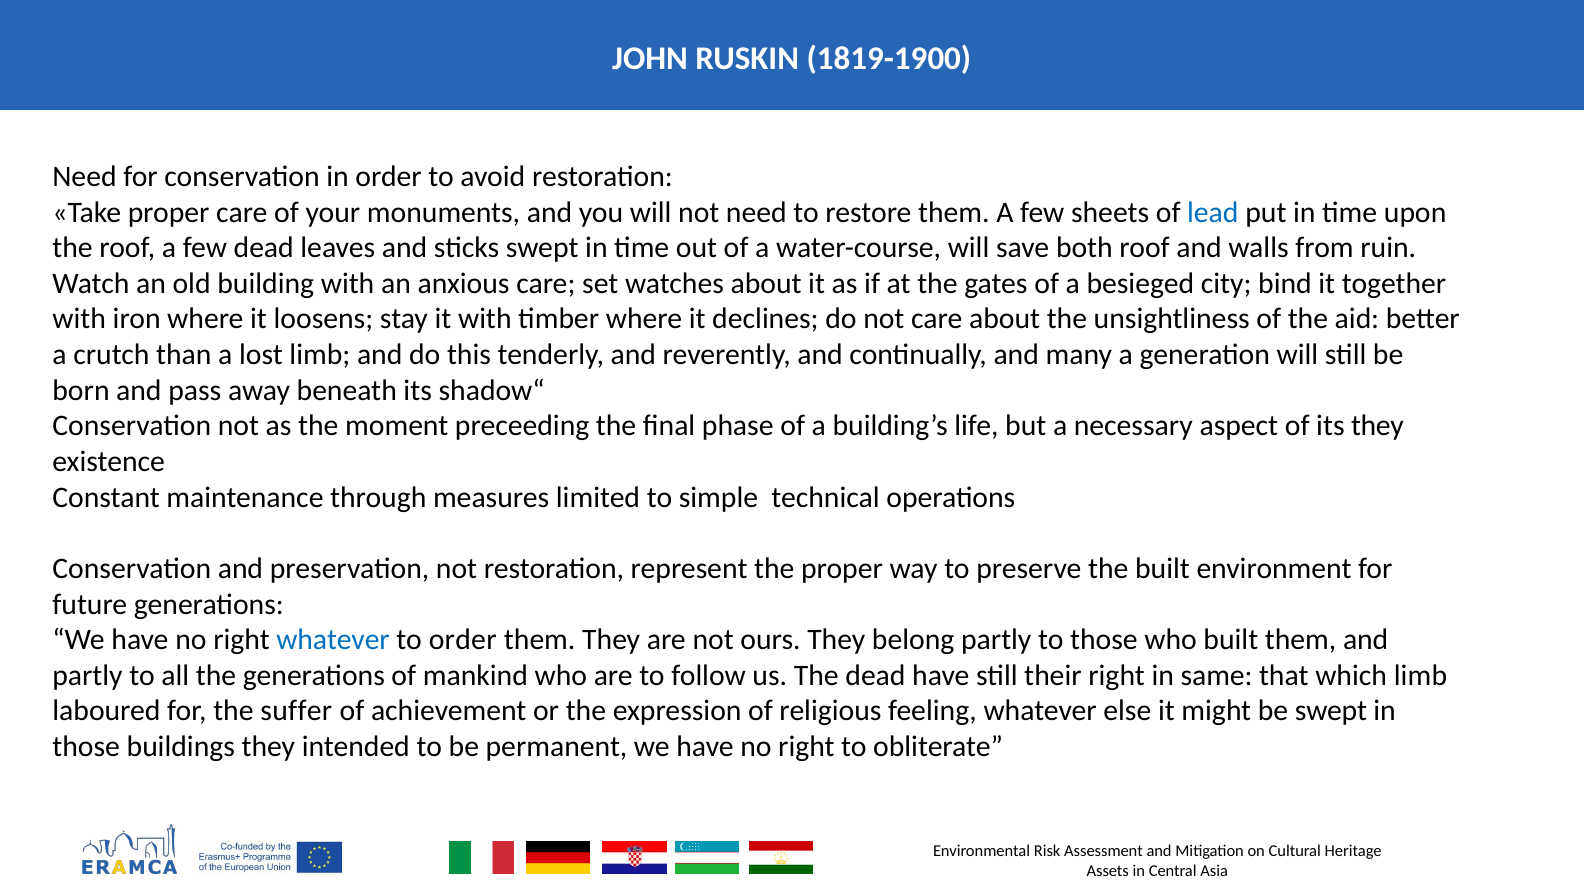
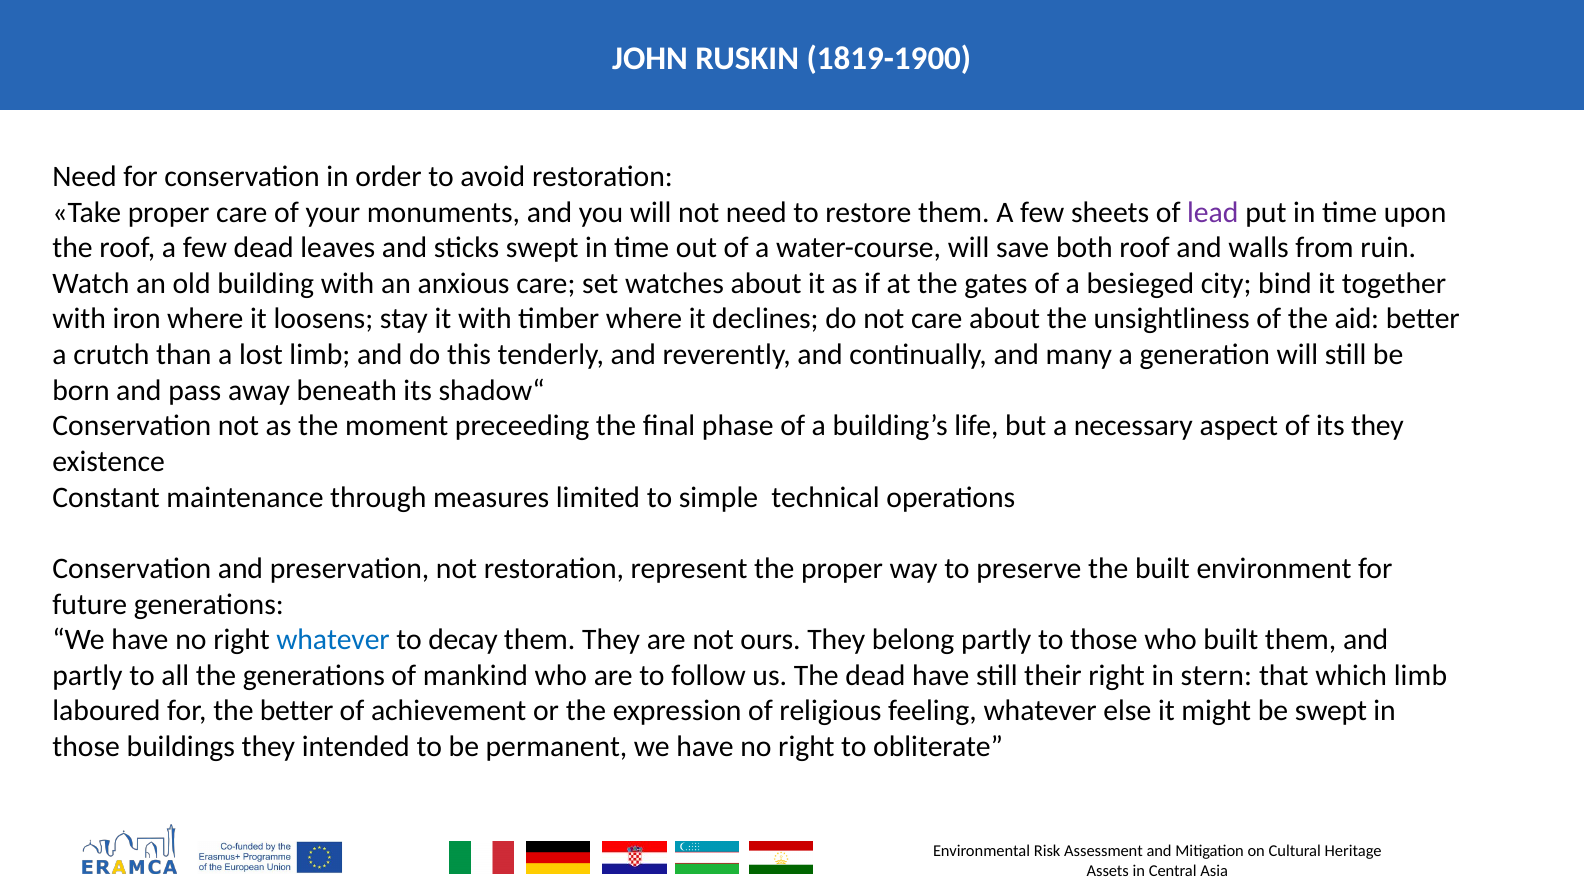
lead colour: blue -> purple
to order: order -> decay
same: same -> stern
the suffer: suffer -> better
